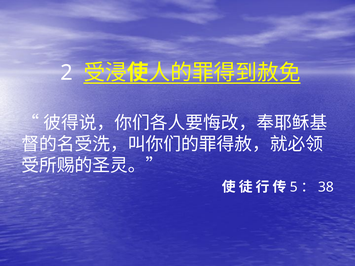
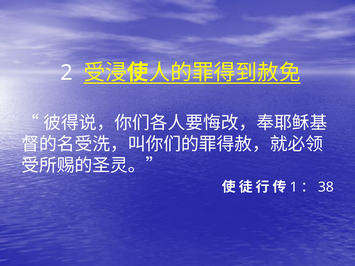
5: 5 -> 1
